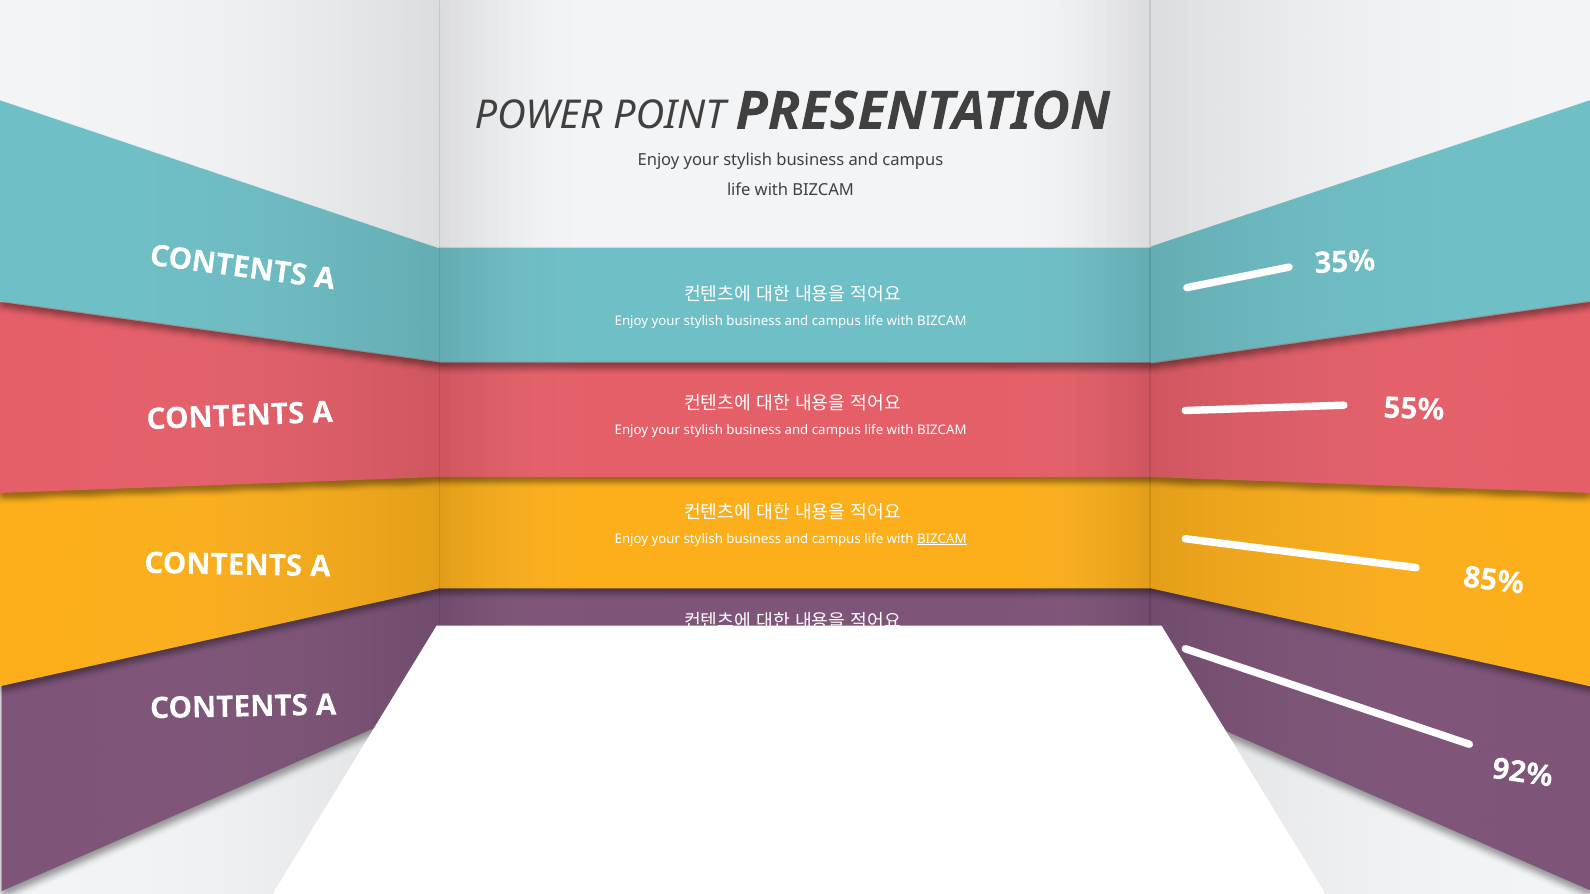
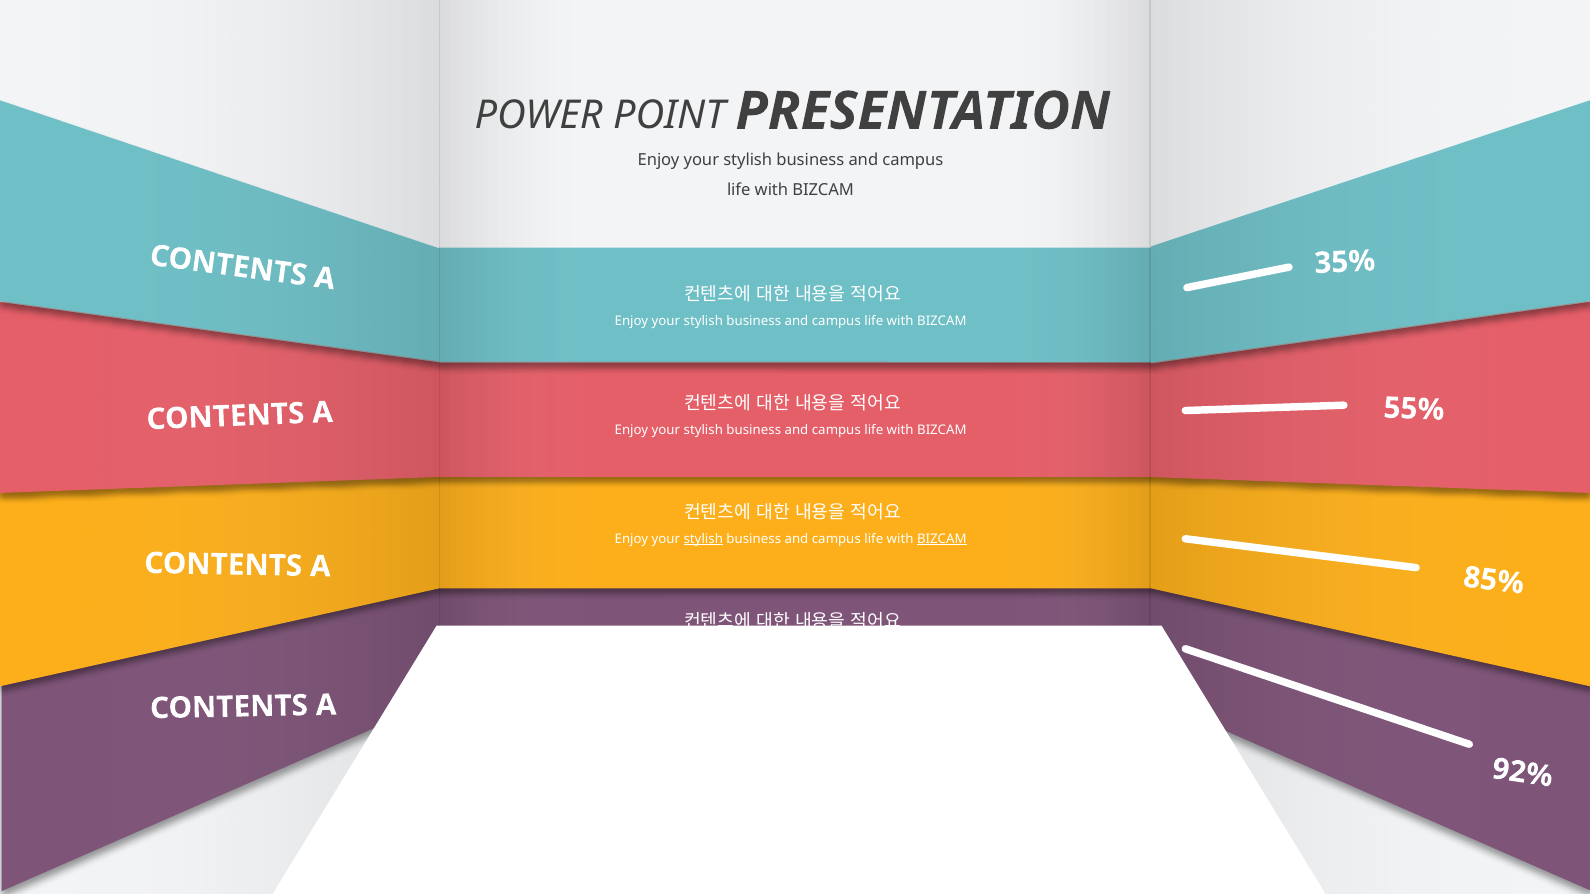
stylish at (703, 539) underline: none -> present
